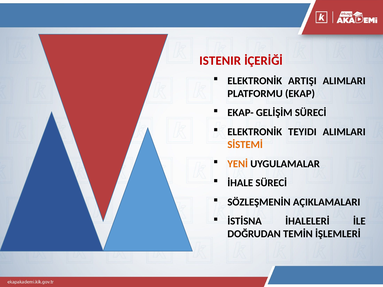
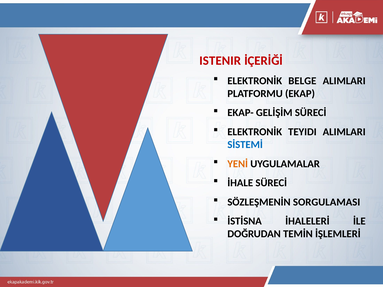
ARTIŞI: ARTIŞI -> BELGE
SİSTEMİ colour: orange -> blue
AÇIKLAMALARI: AÇIKLAMALARI -> SORGULAMASI
